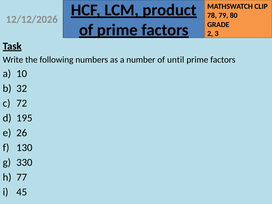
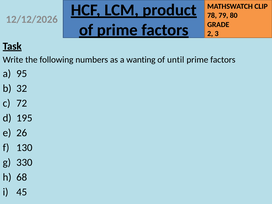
number: number -> wanting
10: 10 -> 95
77: 77 -> 68
